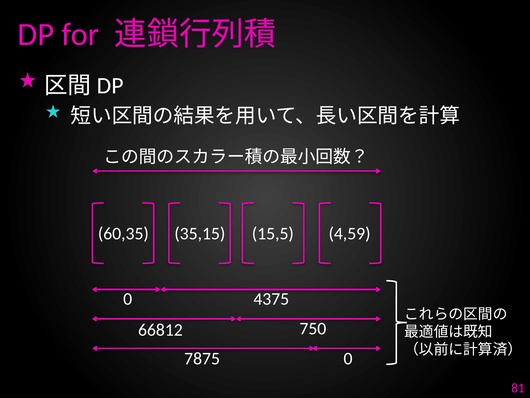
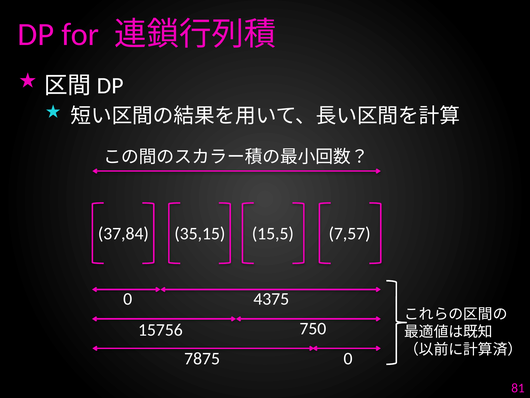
60,35: 60,35 -> 37,84
4,59: 4,59 -> 7,57
66812: 66812 -> 15756
